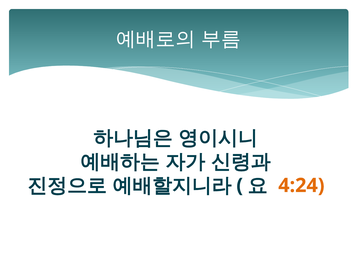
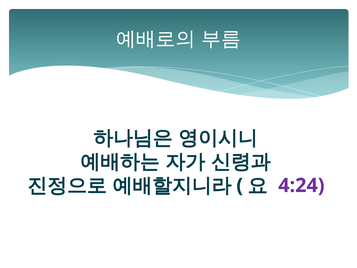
4:24 colour: orange -> purple
